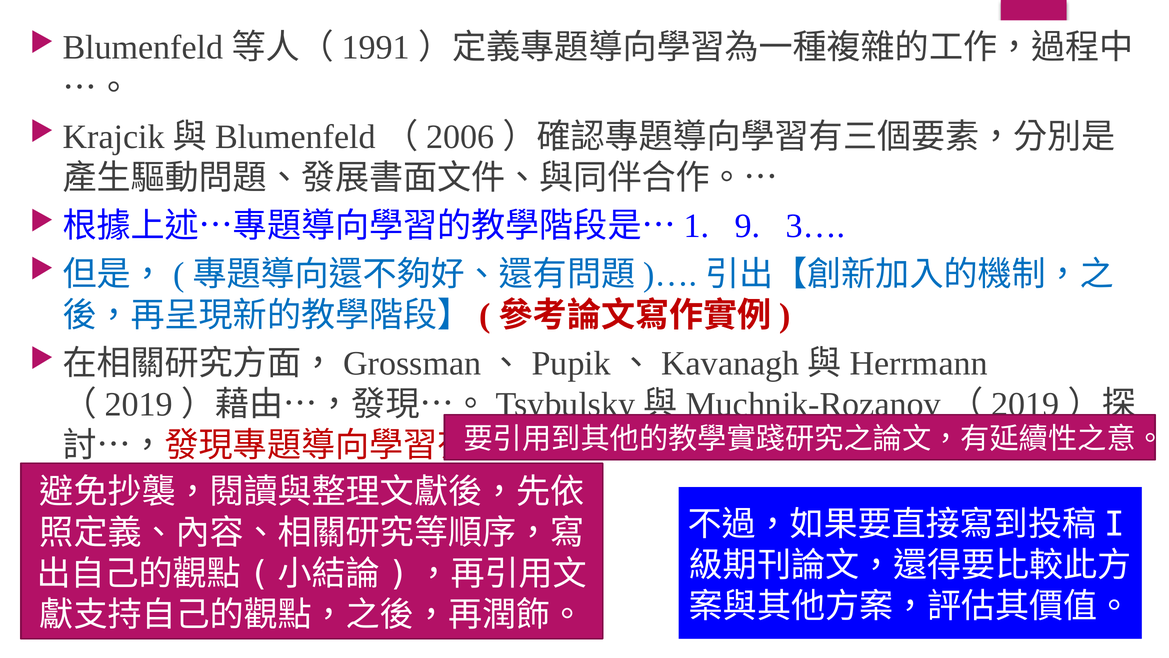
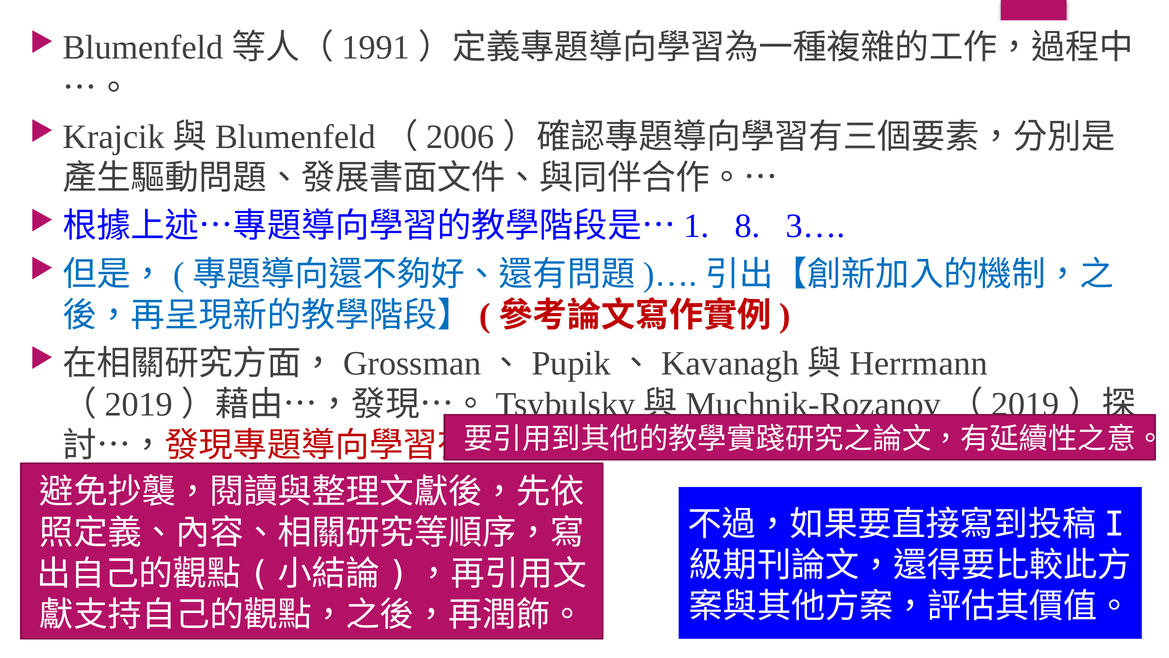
9: 9 -> 8
